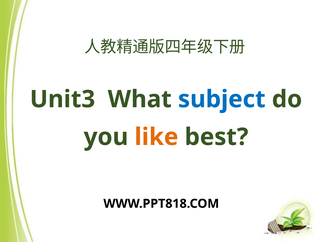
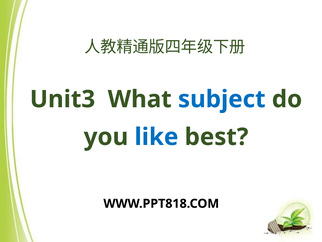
like colour: orange -> blue
